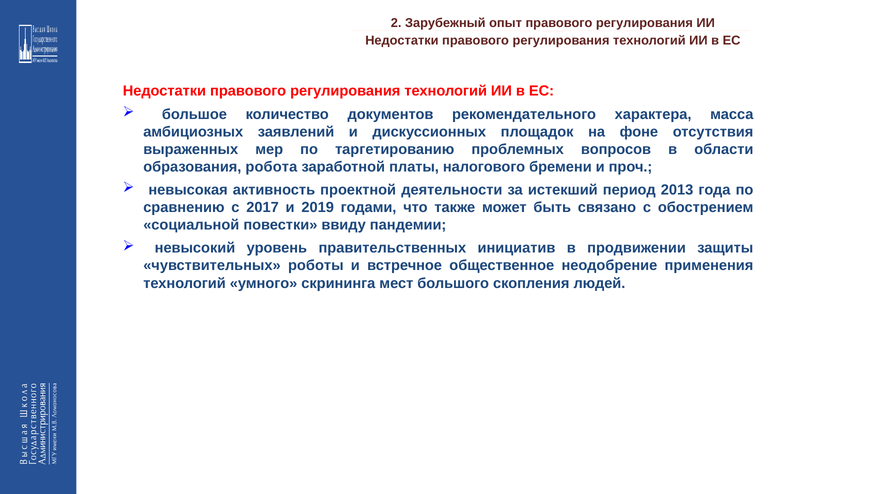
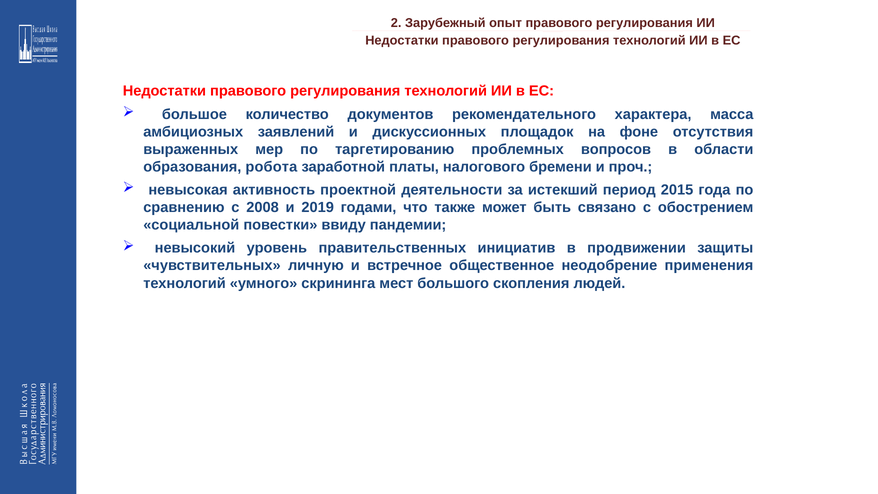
2013: 2013 -> 2015
2017: 2017 -> 2008
роботы: роботы -> личную
